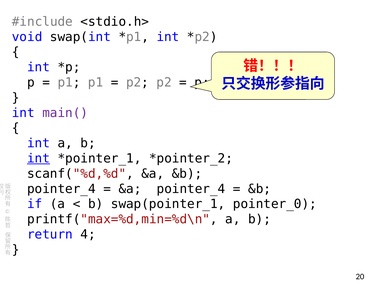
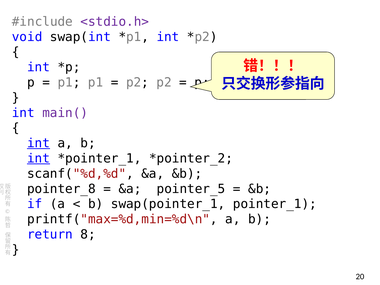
<stdio.h> colour: black -> purple
int at (39, 143) underline: none -> present
pointer_4 at (61, 189): pointer_4 -> pointer_8
&a pointer_4: pointer_4 -> pointer_5
pointer_0: pointer_0 -> pointer_1
4: 4 -> 8
